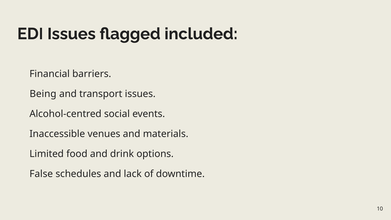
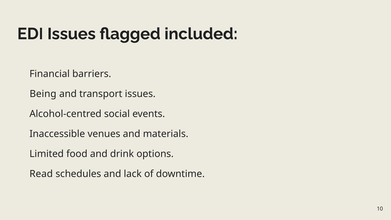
False: False -> Read
